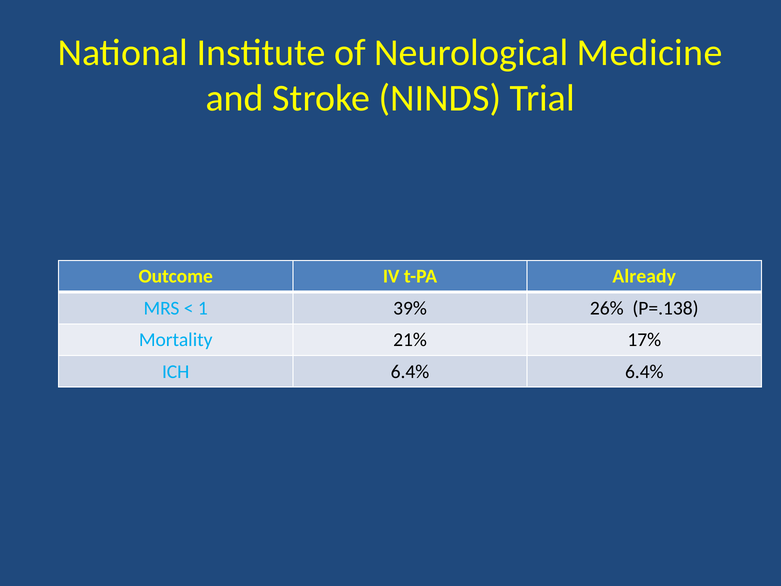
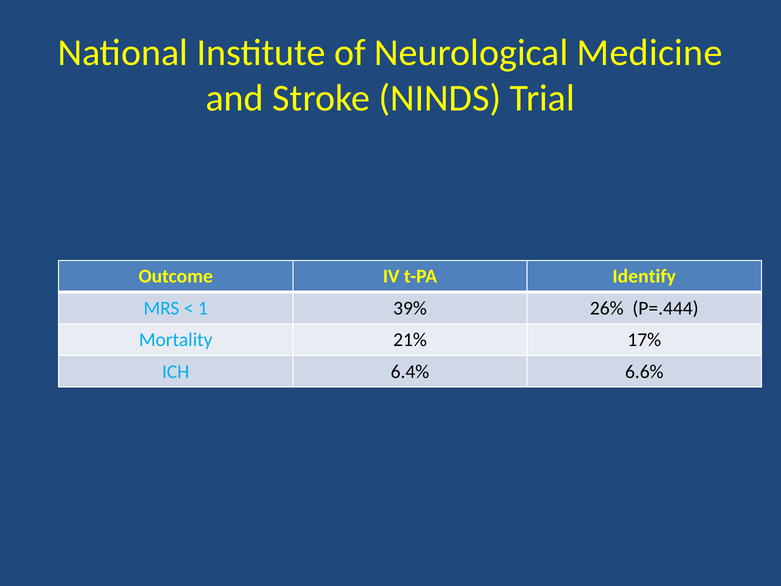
Already: Already -> Identify
P=.138: P=.138 -> P=.444
6.4% 6.4%: 6.4% -> 6.6%
